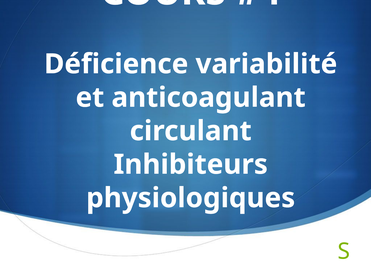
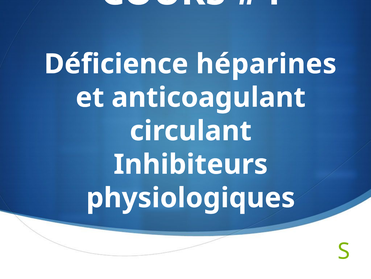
variabilité: variabilité -> héparines
